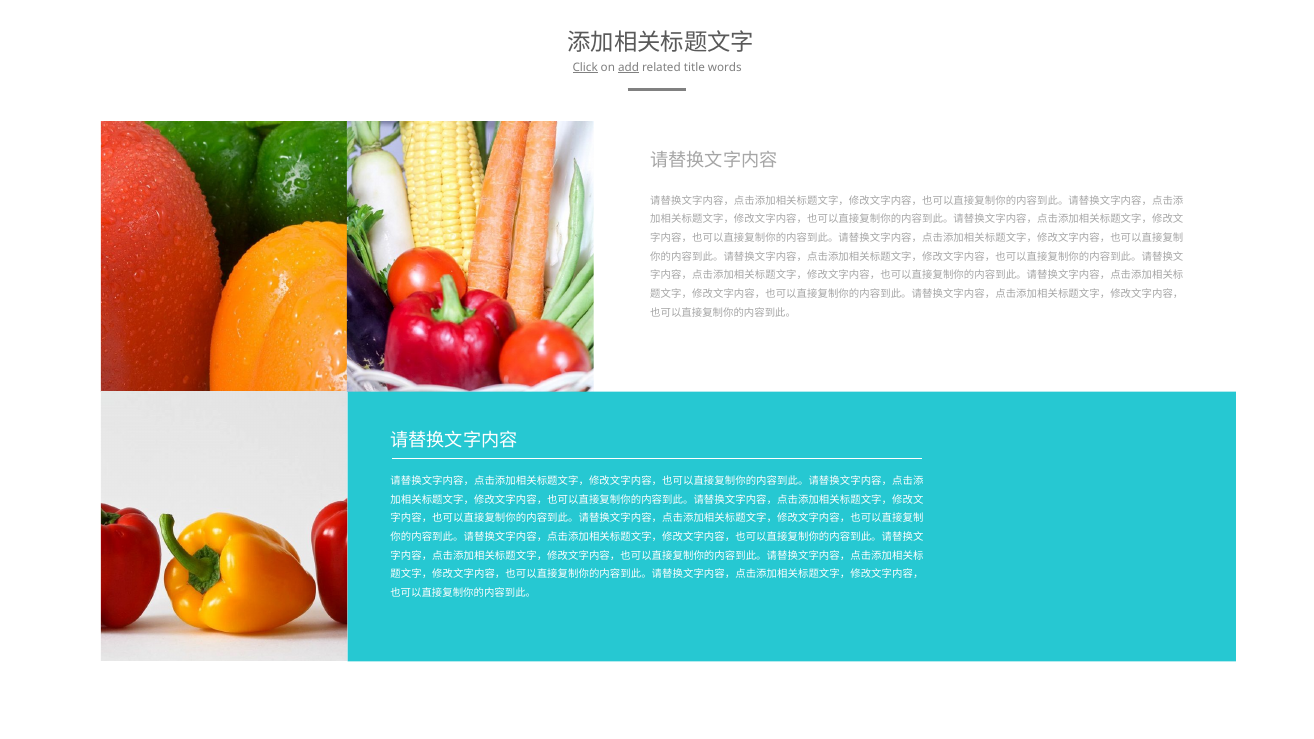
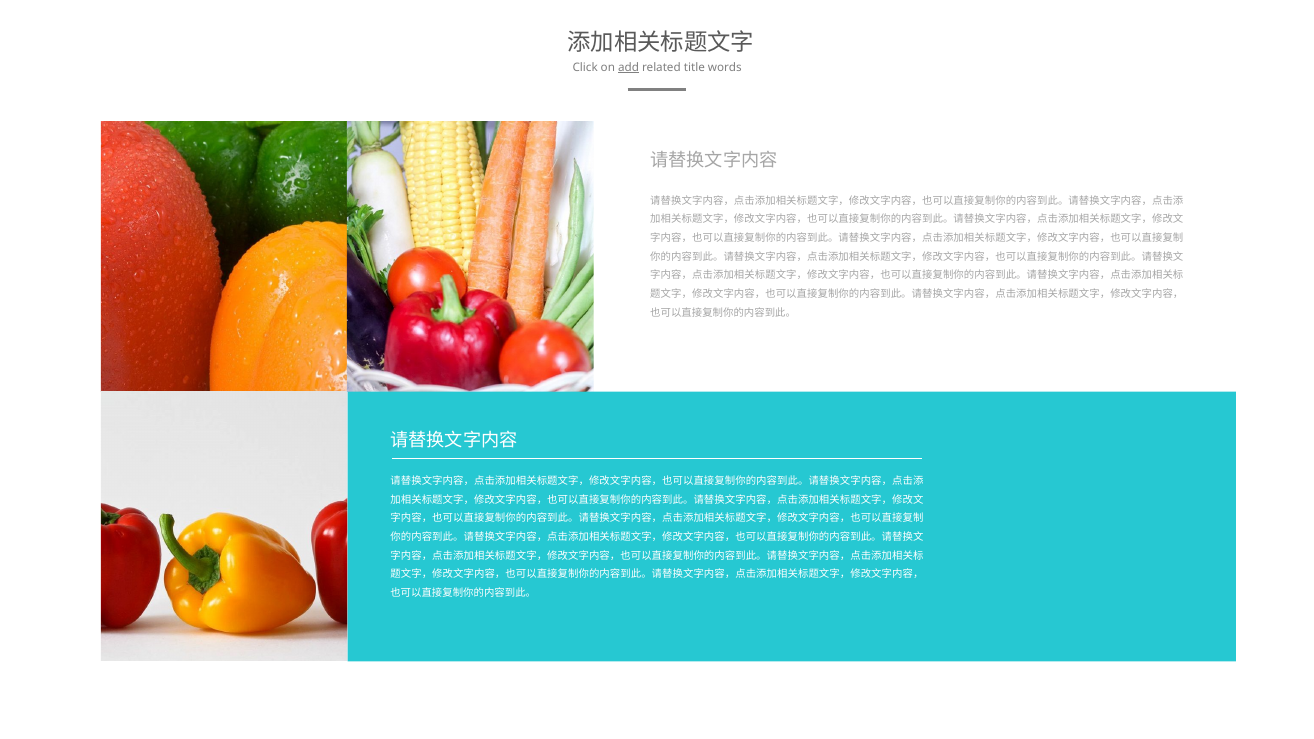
Click underline: present -> none
